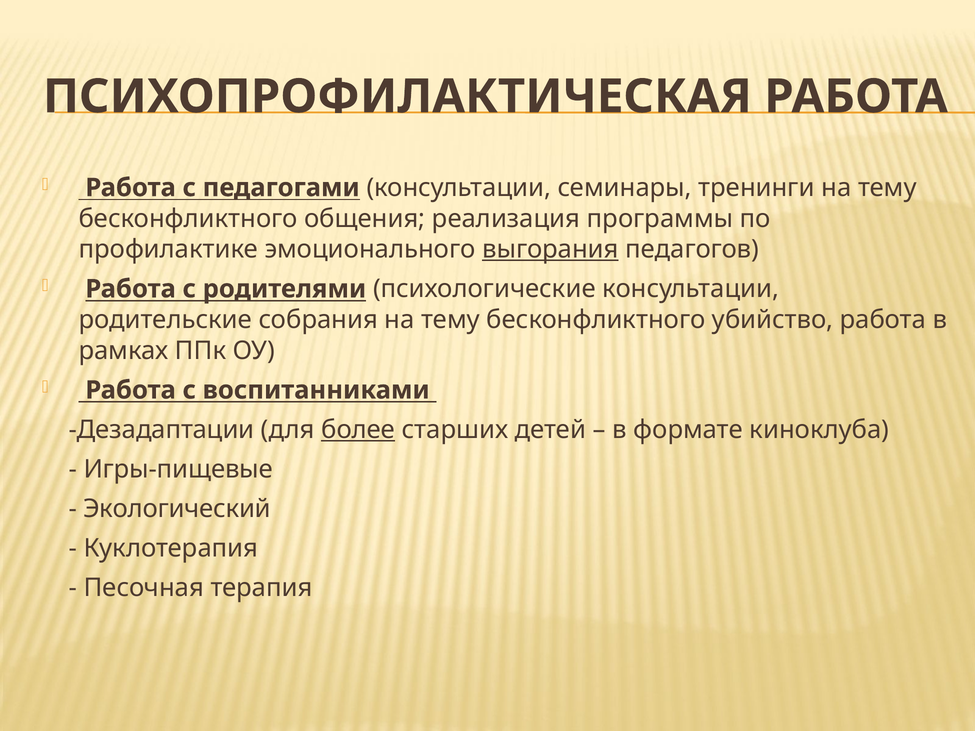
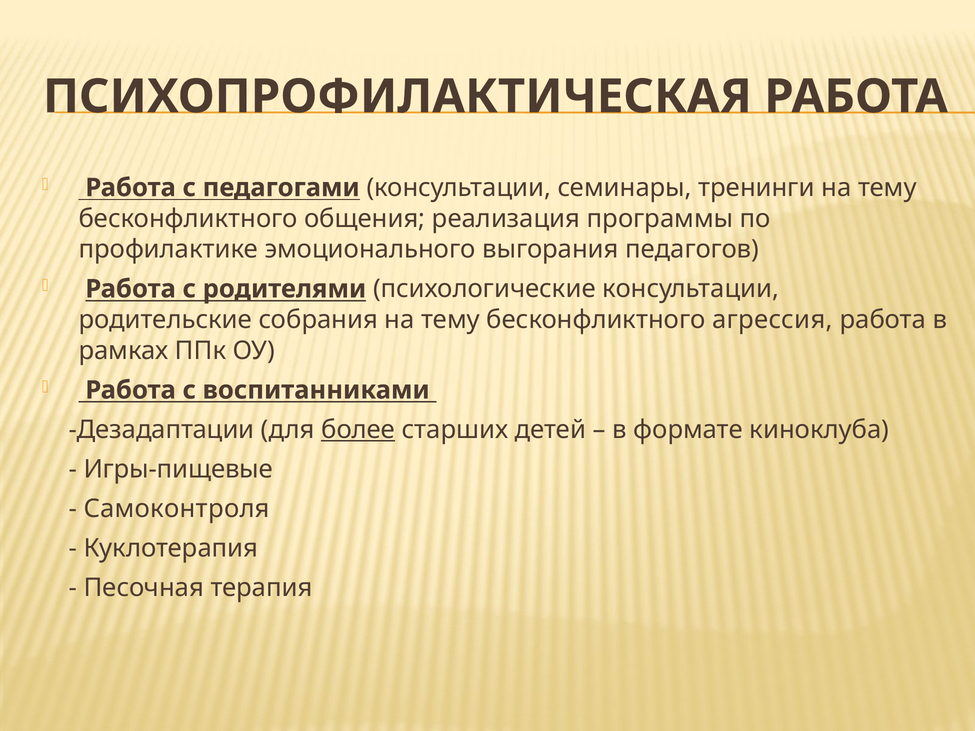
выгорания underline: present -> none
убийство: убийство -> агрессия
Экологический: Экологический -> Самоконтроля
